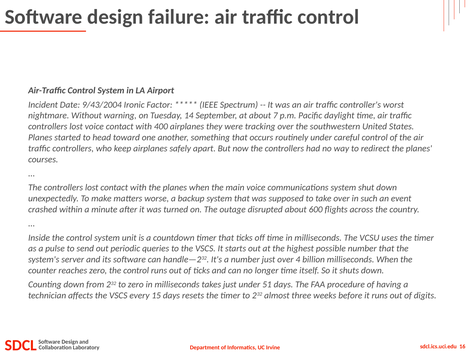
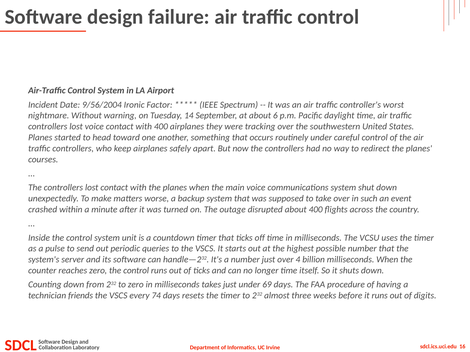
9/43/2004: 9/43/2004 -> 9/56/2004
7: 7 -> 6
about 600: 600 -> 400
51: 51 -> 69
affects: affects -> friends
15: 15 -> 74
